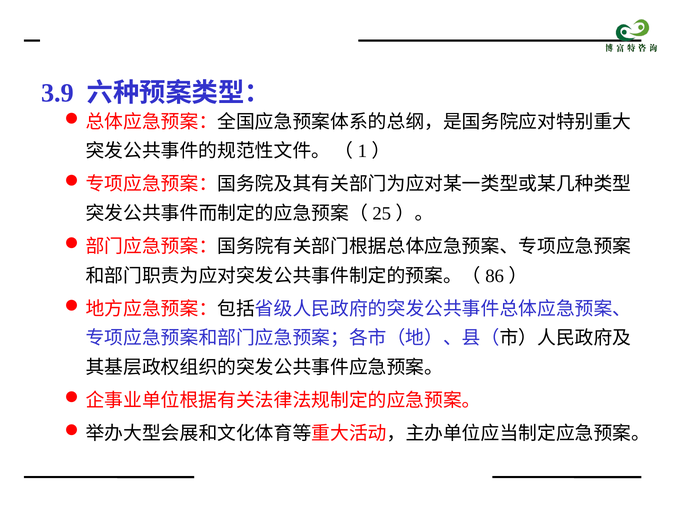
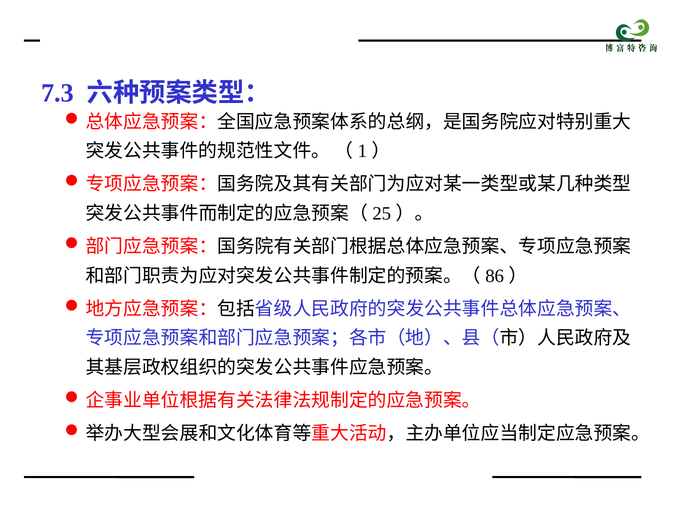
3.9: 3.9 -> 7.3
